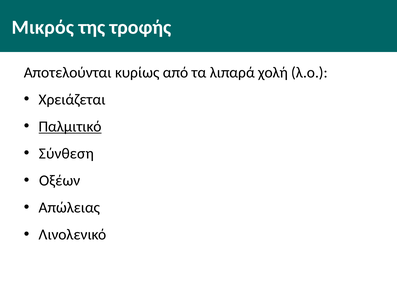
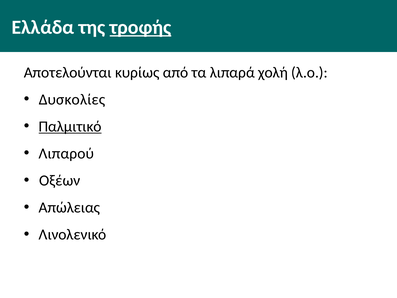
Μικρός: Μικρός -> Ελλάδα
τροφής underline: none -> present
Χρειάζεται: Χρειάζεται -> Δυσκολίες
Σύνθεση: Σύνθεση -> Λιπαρού
